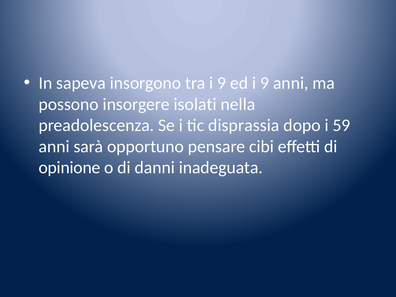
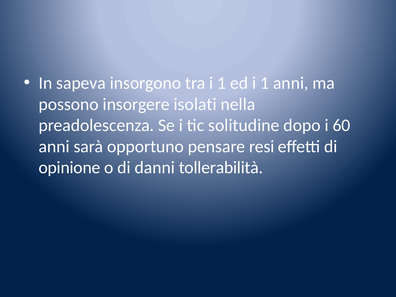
tra i 9: 9 -> 1
ed i 9: 9 -> 1
disprassia: disprassia -> solitudine
59: 59 -> 60
cibi: cibi -> resi
inadeguata: inadeguata -> tollerabilità
